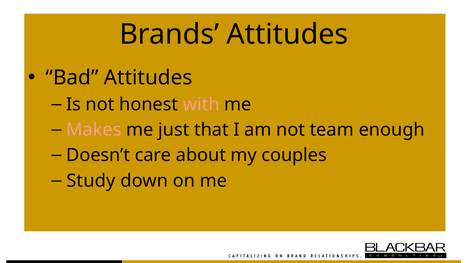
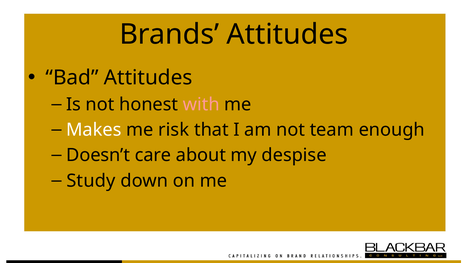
Makes colour: pink -> white
just: just -> risk
couples: couples -> despise
